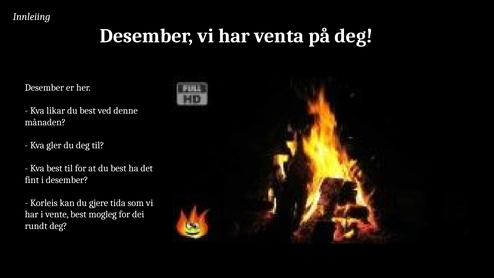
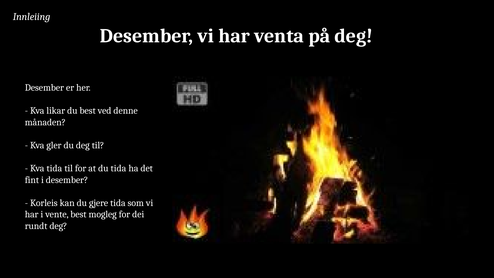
Kva best: best -> tida
at du best: best -> tida
